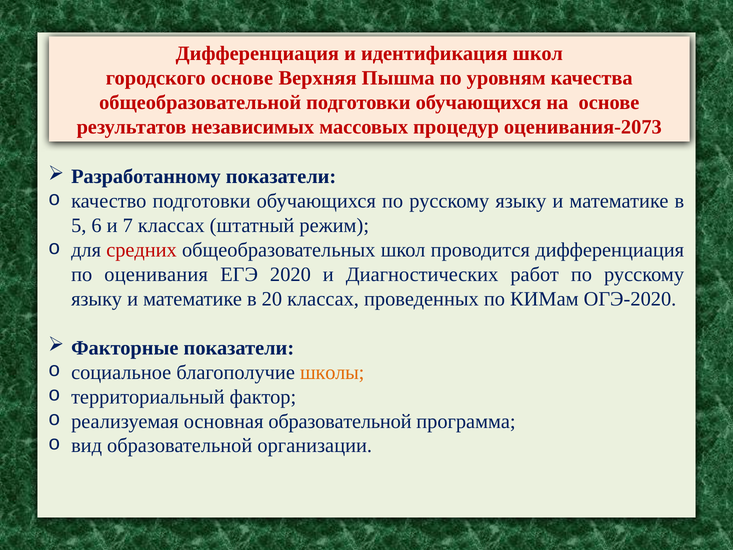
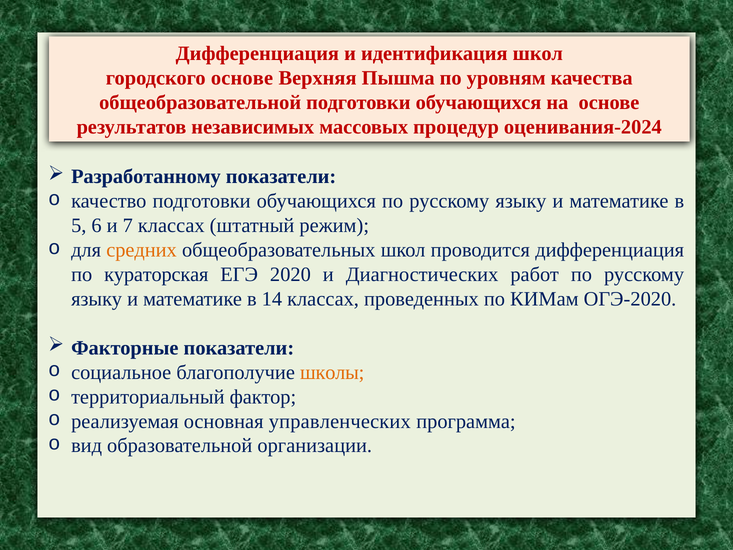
оценивания-2073: оценивания-2073 -> оценивания-2024
средних colour: red -> orange
оценивания: оценивания -> кураторская
20: 20 -> 14
основная образовательной: образовательной -> управленческих
